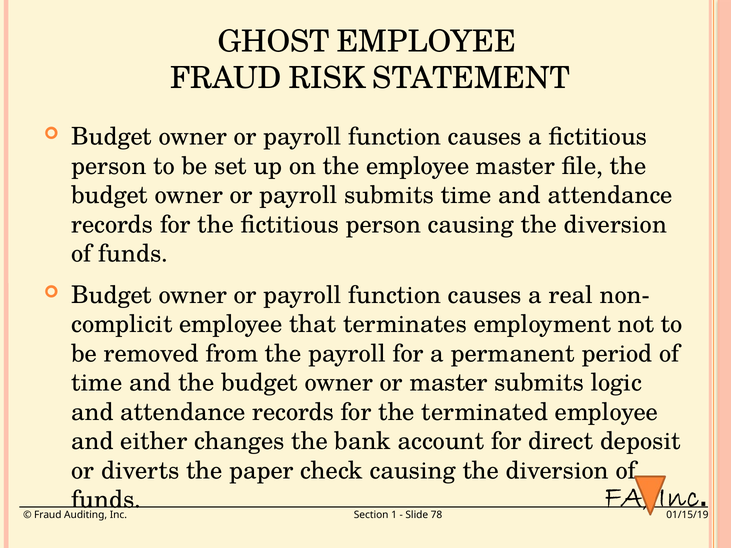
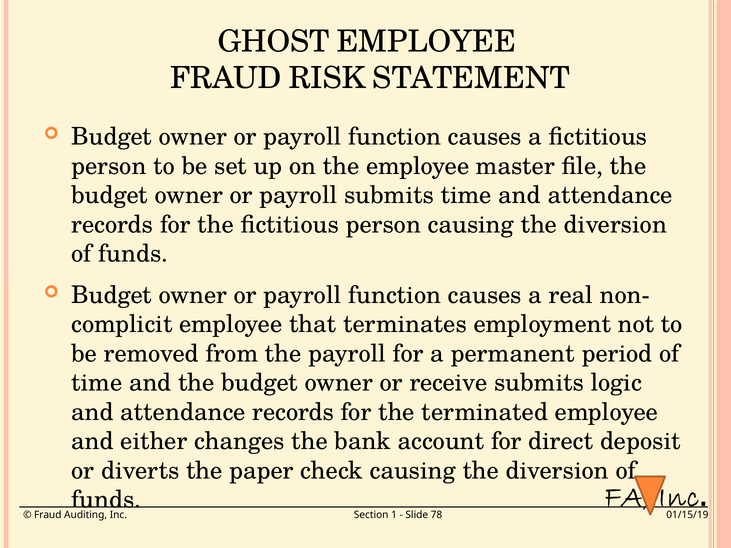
or master: master -> receive
